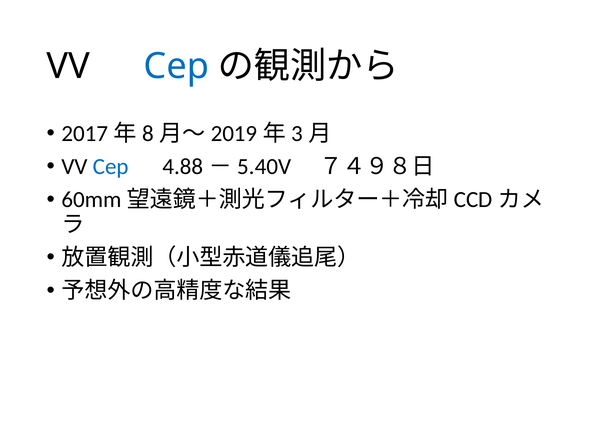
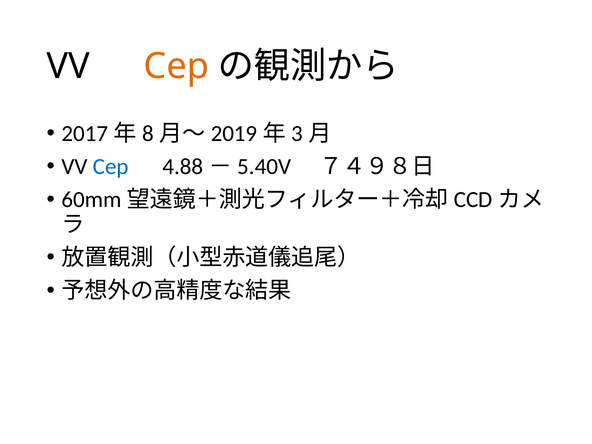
Cep at (176, 66) colour: blue -> orange
